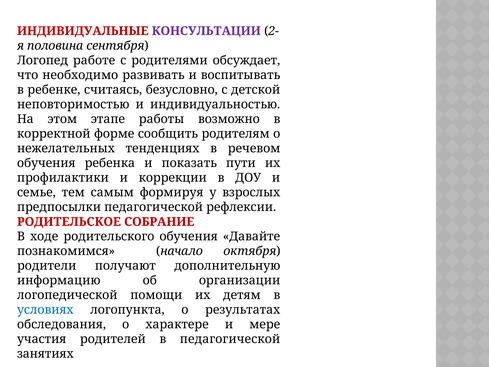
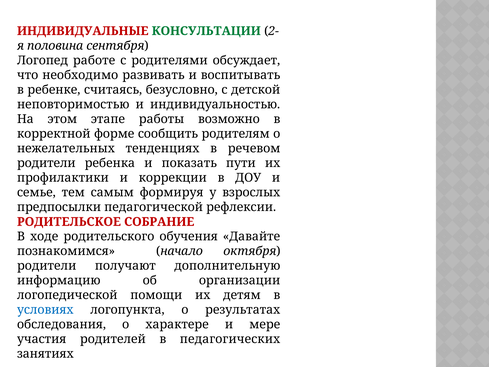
КОНСУЛЬТАЦИИ colour: purple -> green
обучения at (46, 163): обучения -> родители
в педагогической: педагогической -> педагогических
